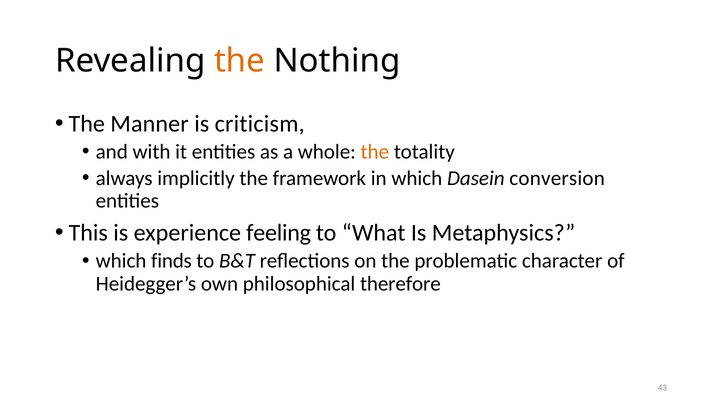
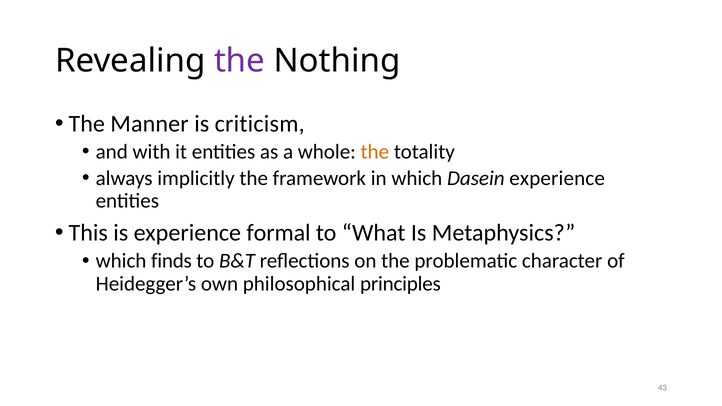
the at (240, 61) colour: orange -> purple
Dasein conversion: conversion -> experience
feeling: feeling -> formal
therefore: therefore -> principles
